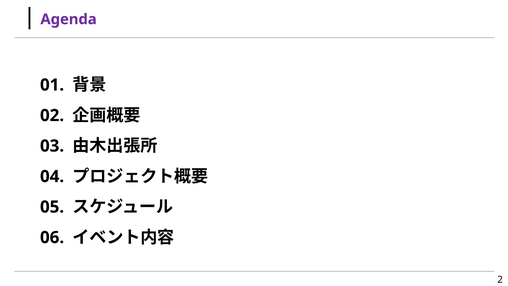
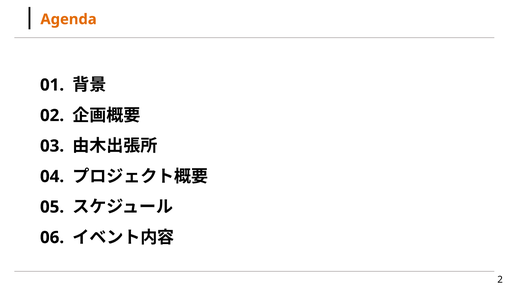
Agenda colour: purple -> orange
